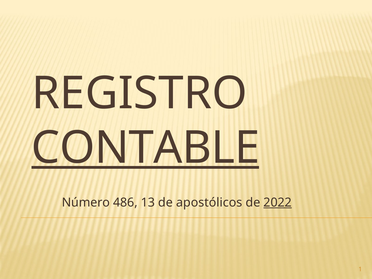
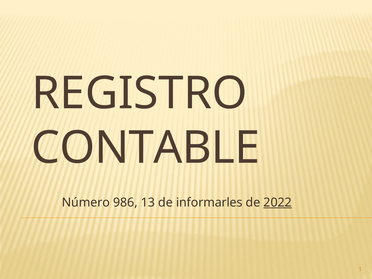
CONTABLE underline: present -> none
486: 486 -> 986
apostólicos: apostólicos -> informarles
